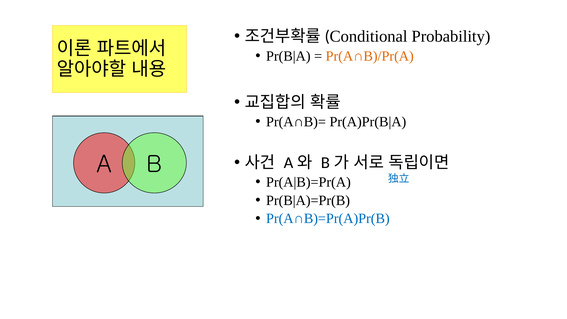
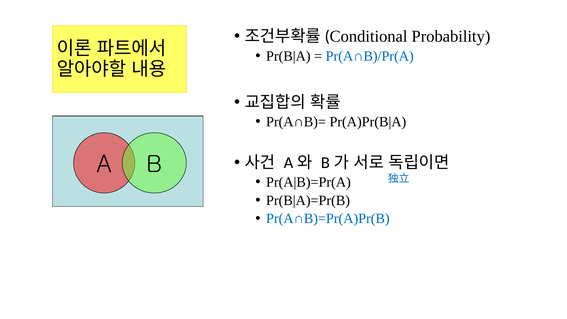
Pr(A∩B)/Pr(A colour: orange -> blue
